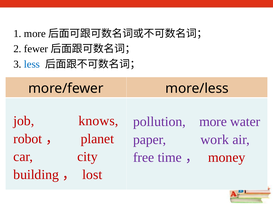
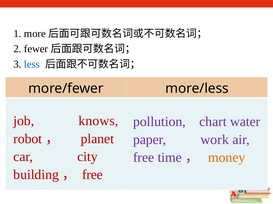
pollution more: more -> chart
money colour: red -> orange
lost at (92, 175): lost -> free
